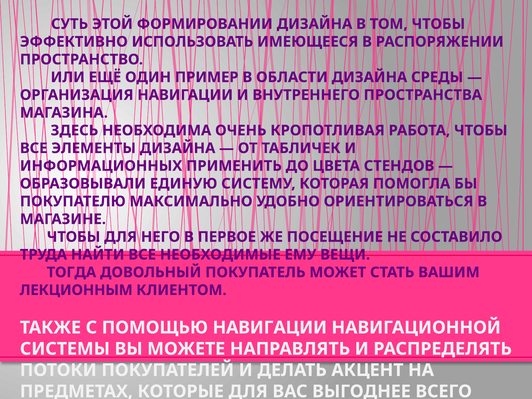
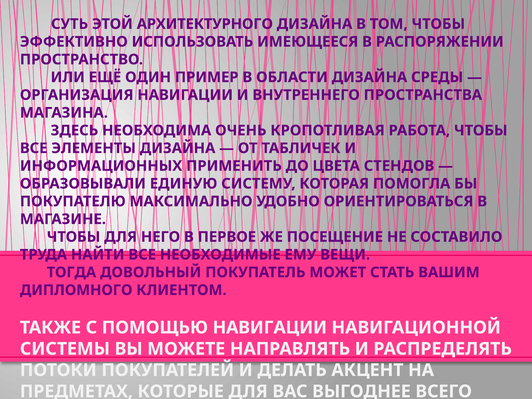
ФОРМИРОВАНИИ: ФОРМИРОВАНИИ -> АРХИТЕКТУРНОГО
ЛЕКЦИОННЫМ: ЛЕКЦИОННЫМ -> ДИПЛОМНОГО
